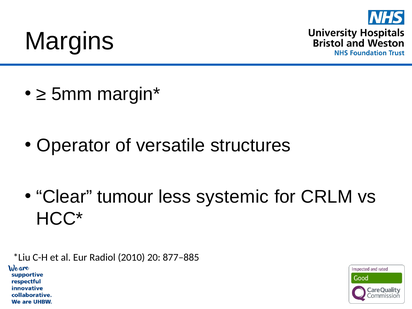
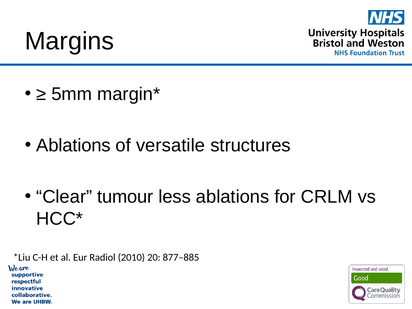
Operator at (73, 146): Operator -> Ablations
less systemic: systemic -> ablations
